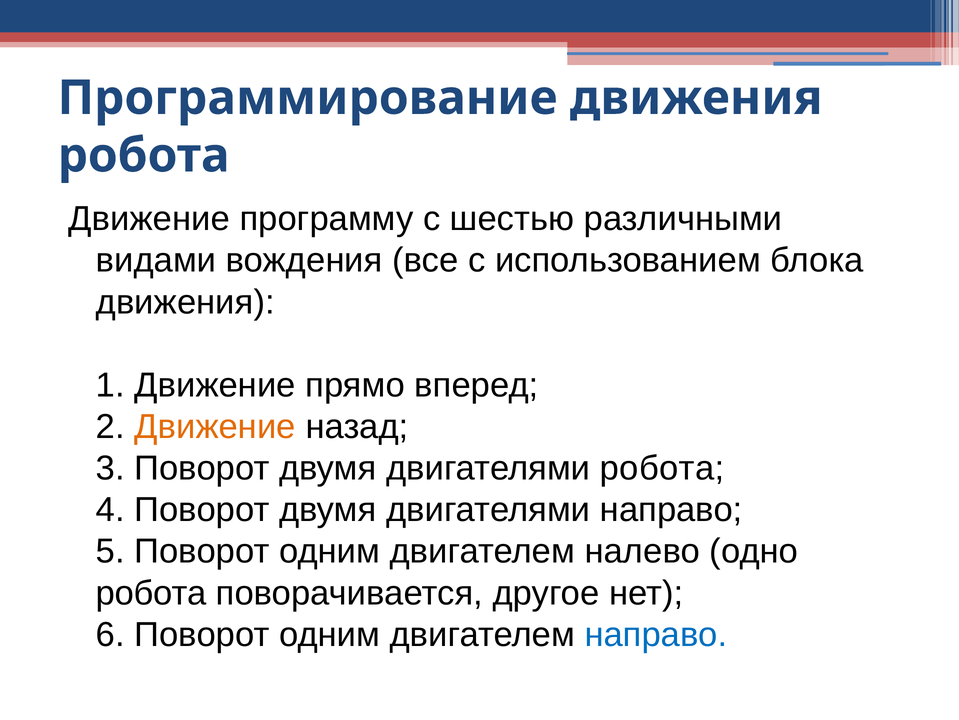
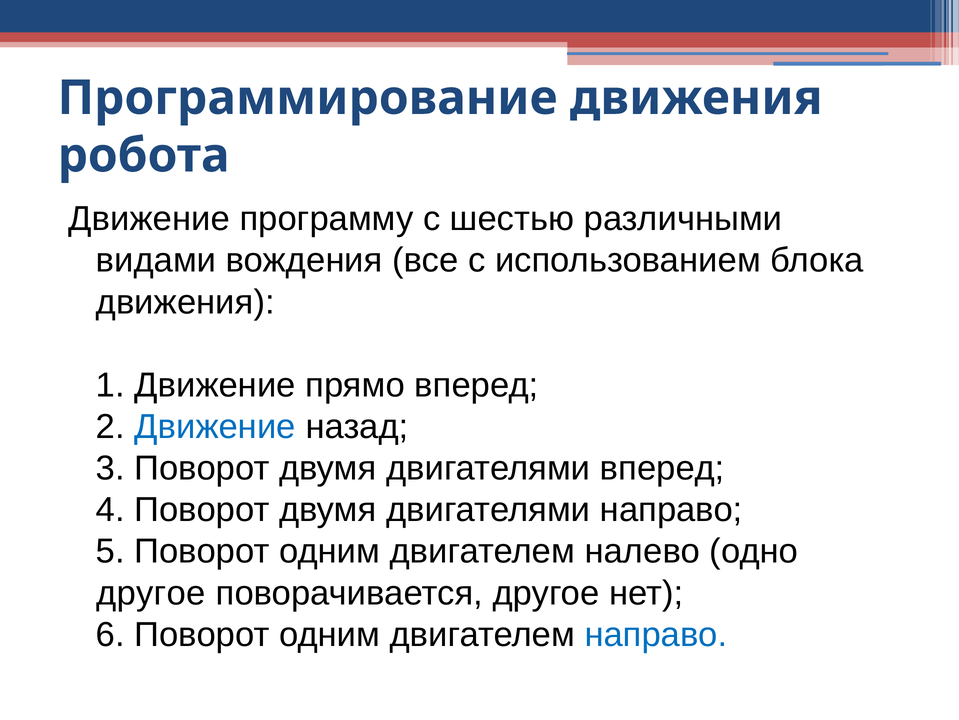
Движение at (215, 426) colour: orange -> blue
двигателями робота: робота -> вперед
робота at (151, 592): робота -> другое
